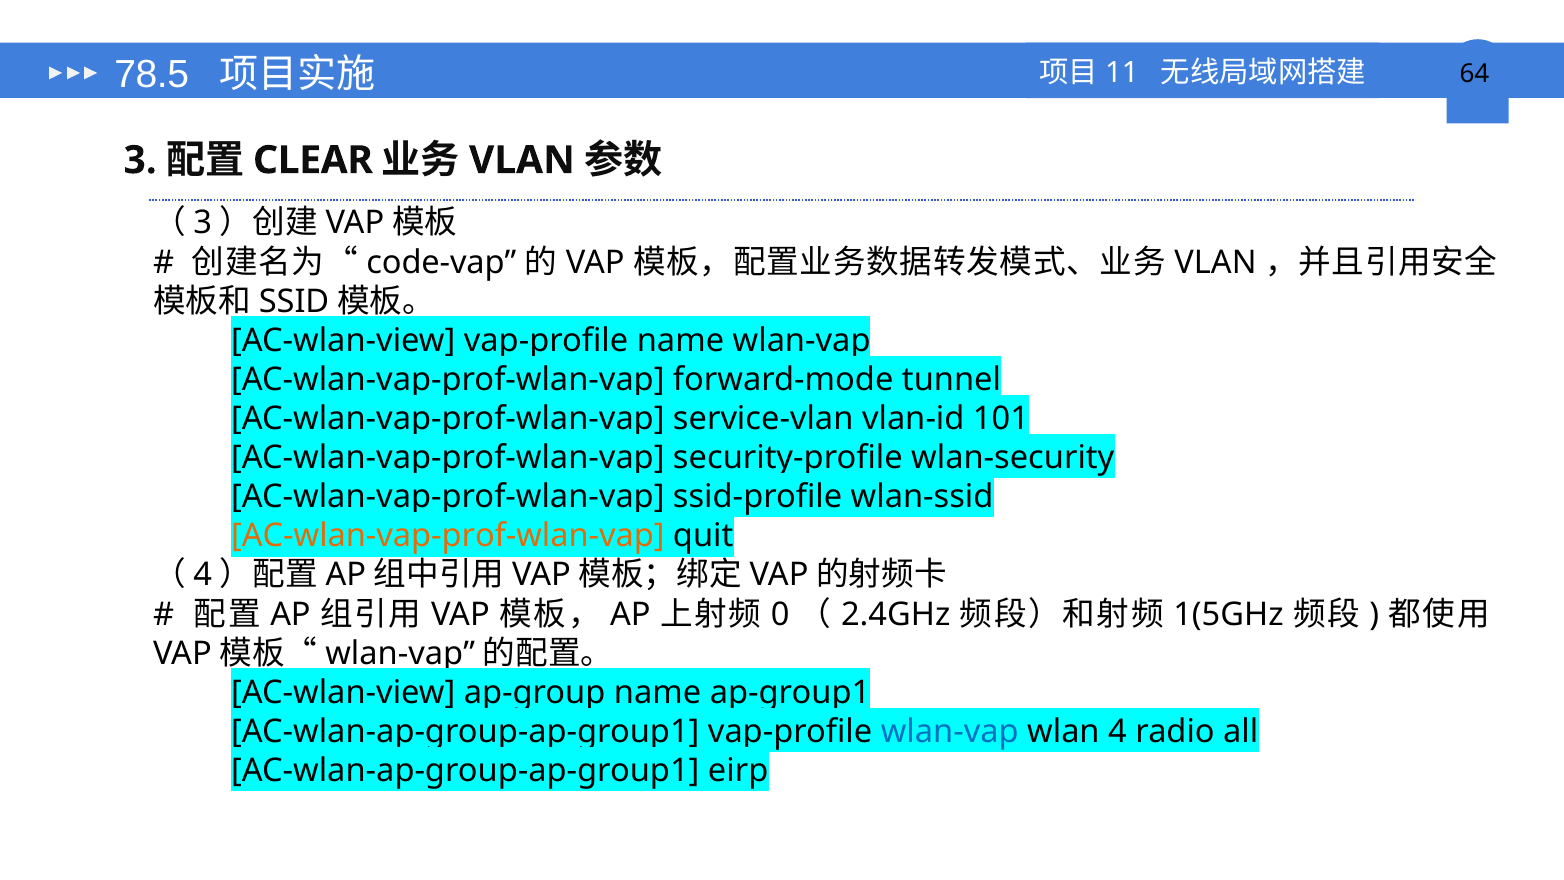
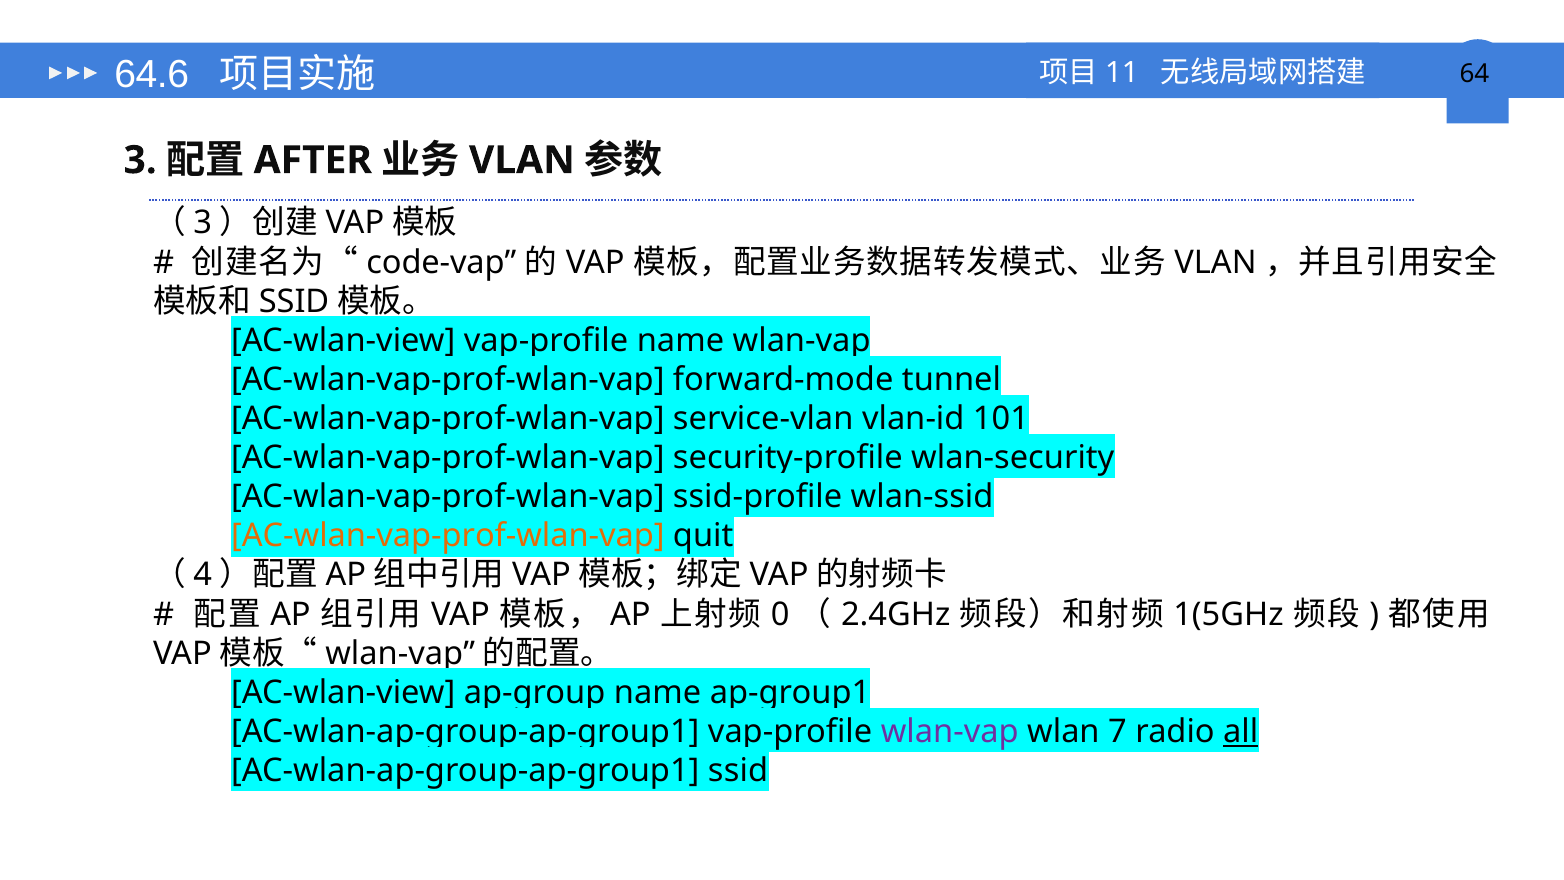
78.5: 78.5 -> 64.6
CLEAR: CLEAR -> AFTER
wlan-vap at (950, 731) colour: blue -> purple
wlan 4: 4 -> 7
all underline: none -> present
AC-wlan-ap-group-ap-group1 eirp: eirp -> ssid
